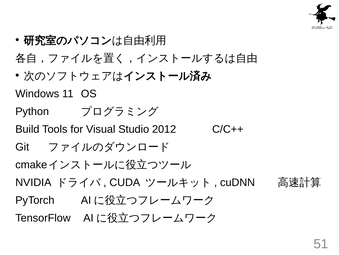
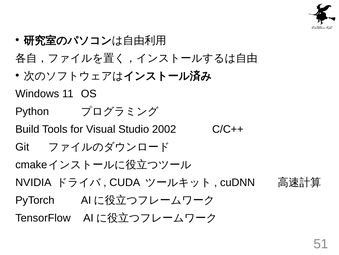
2012: 2012 -> 2002
